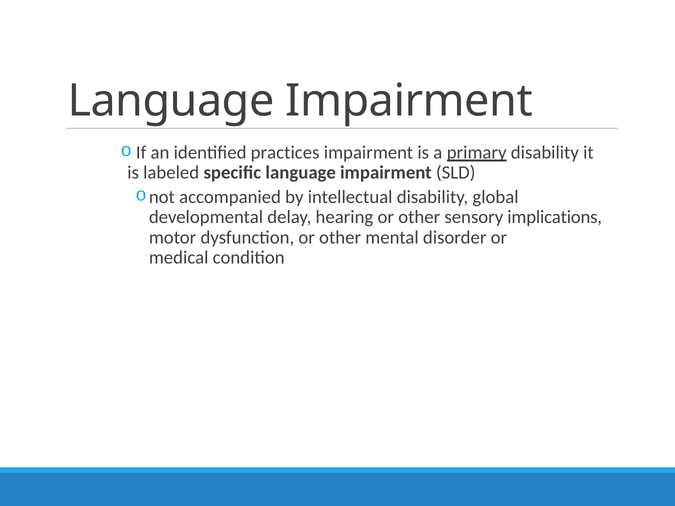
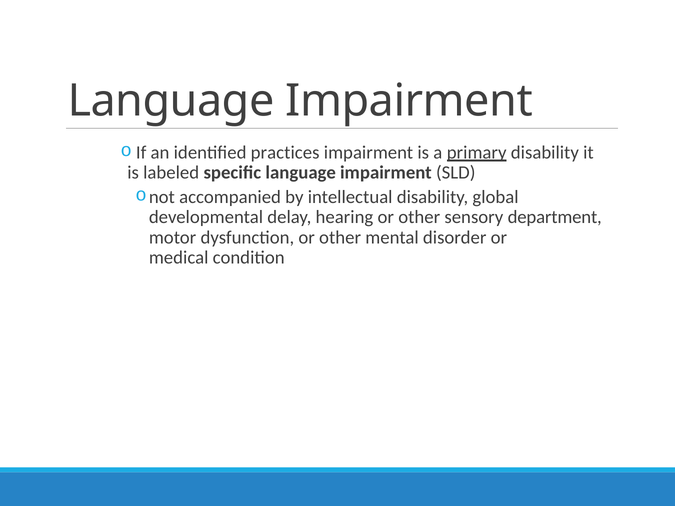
implications: implications -> department
